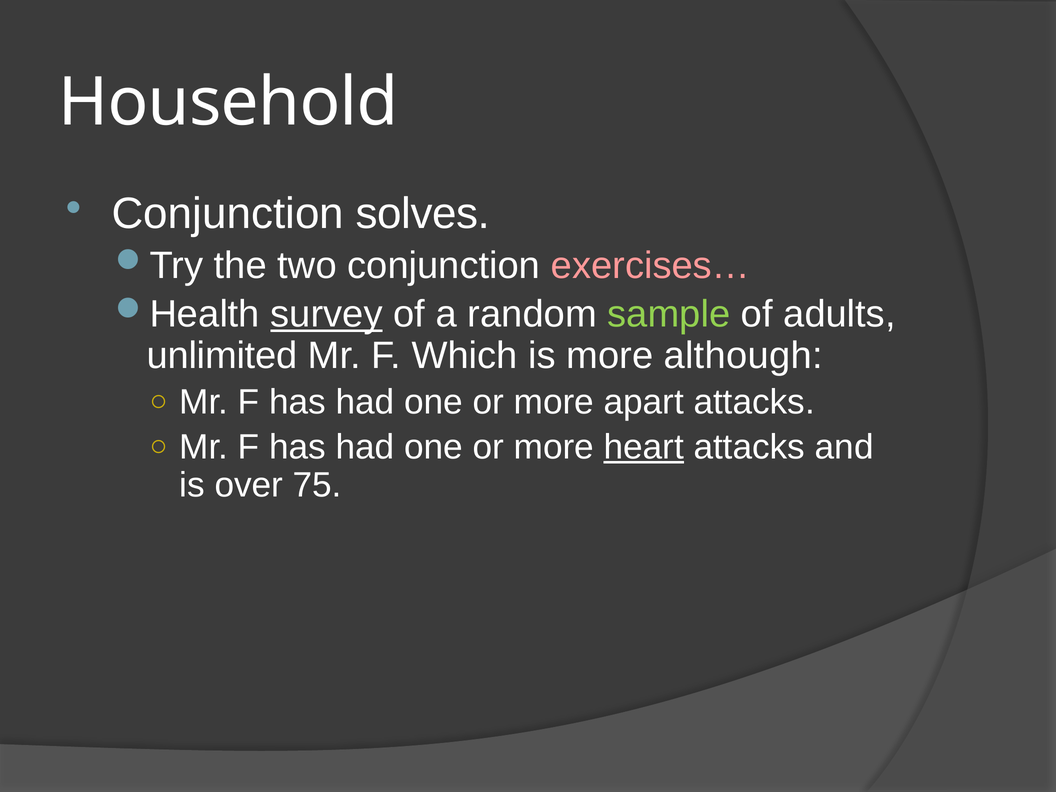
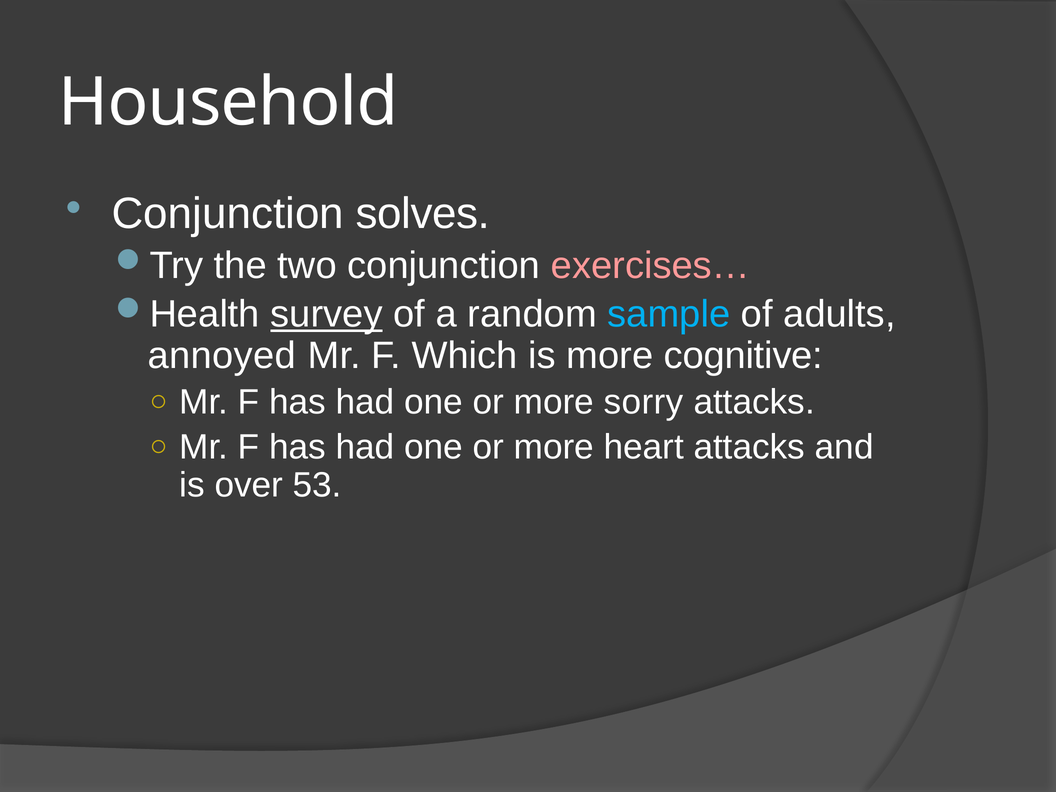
sample colour: light green -> light blue
unlimited: unlimited -> annoyed
although: although -> cognitive
apart: apart -> sorry
heart underline: present -> none
75: 75 -> 53
